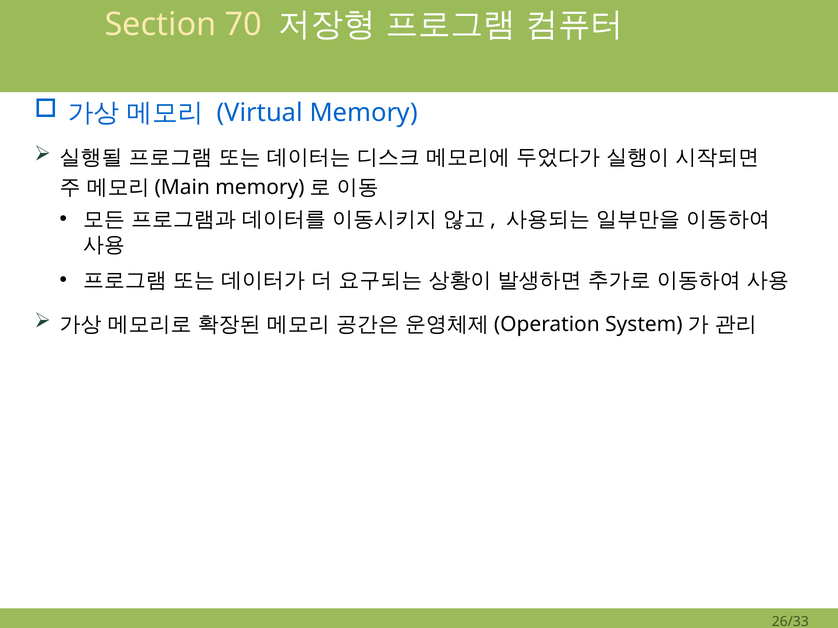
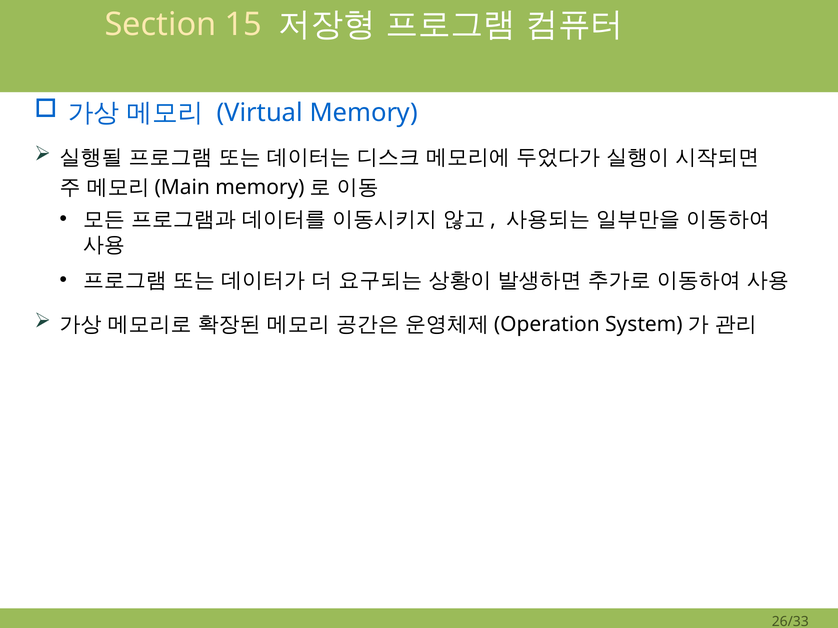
70: 70 -> 15
